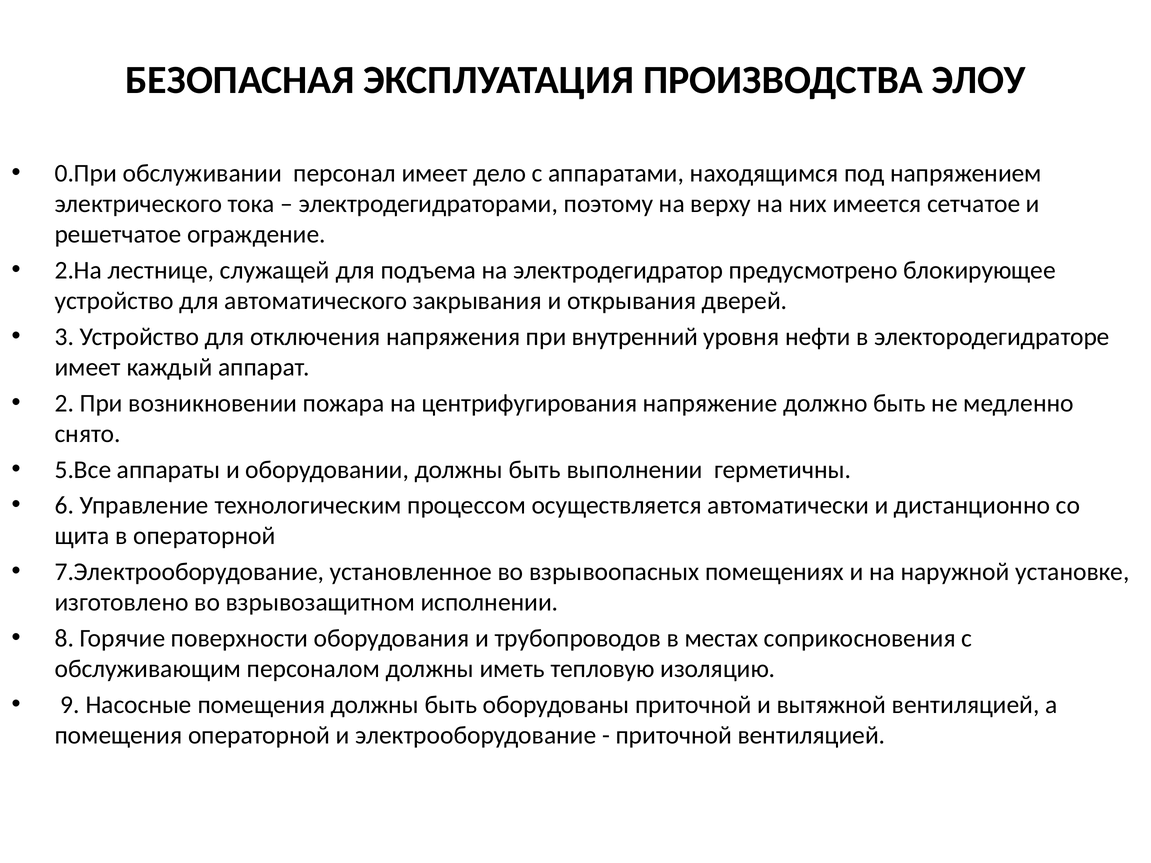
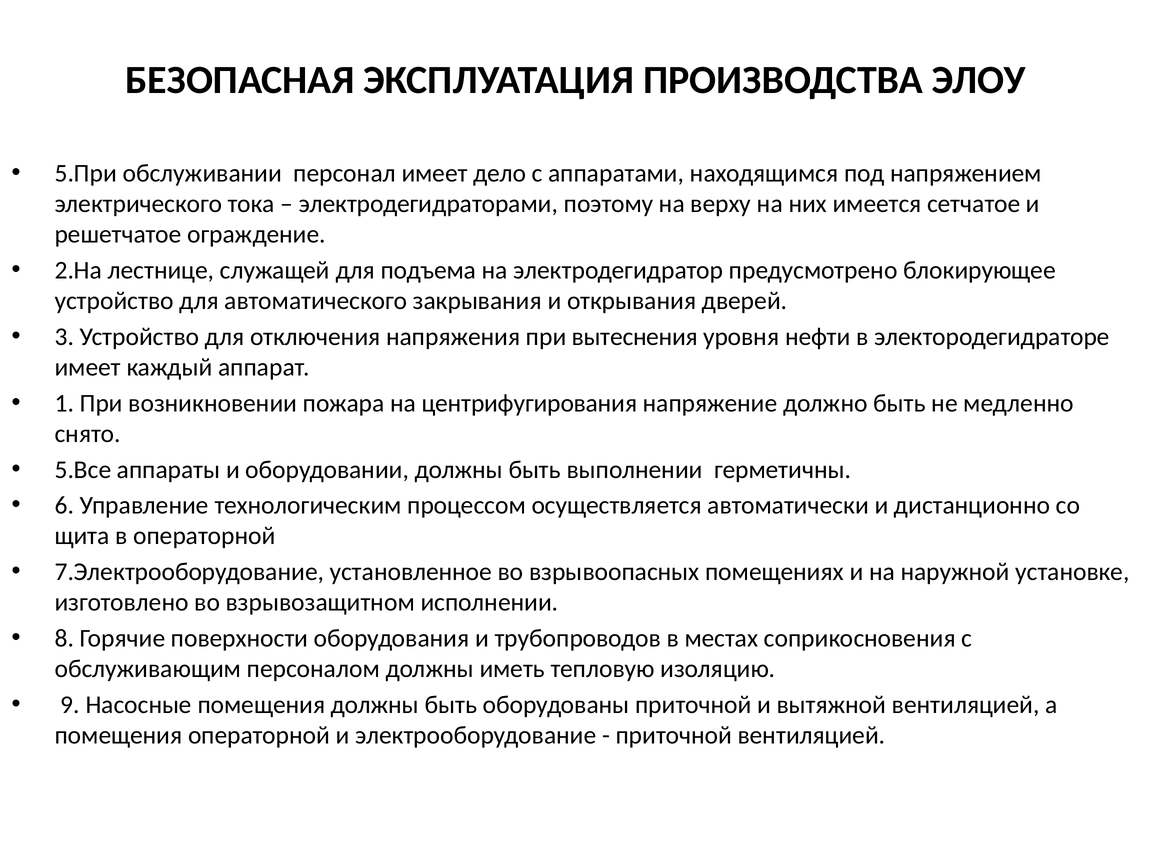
0.При: 0.При -> 5.При
внутренний: внутренний -> вытеснения
2: 2 -> 1
